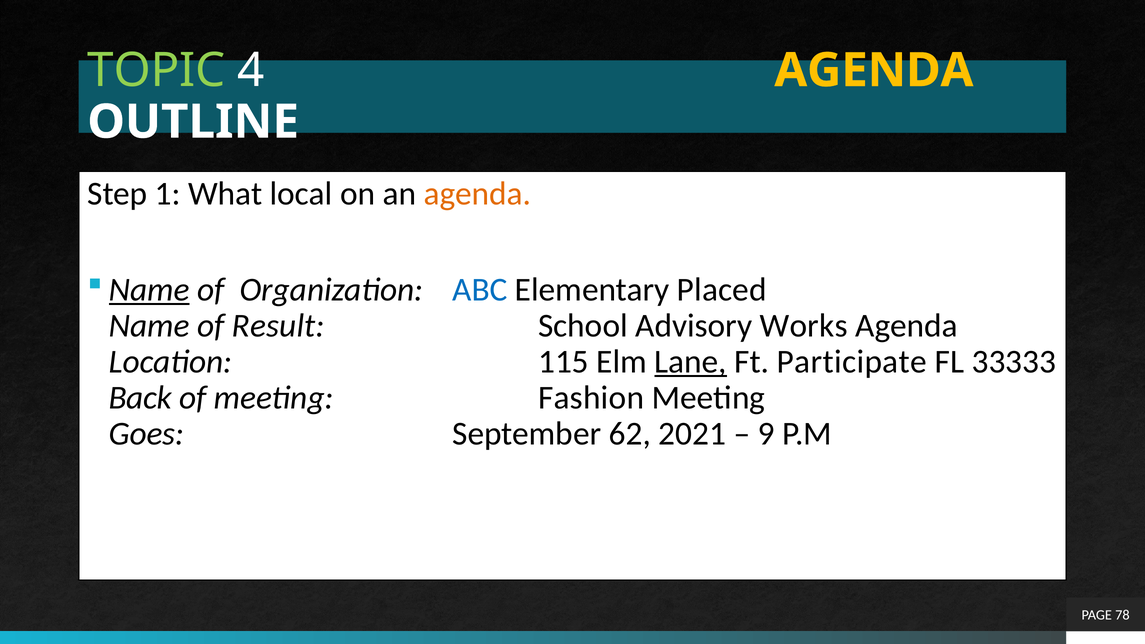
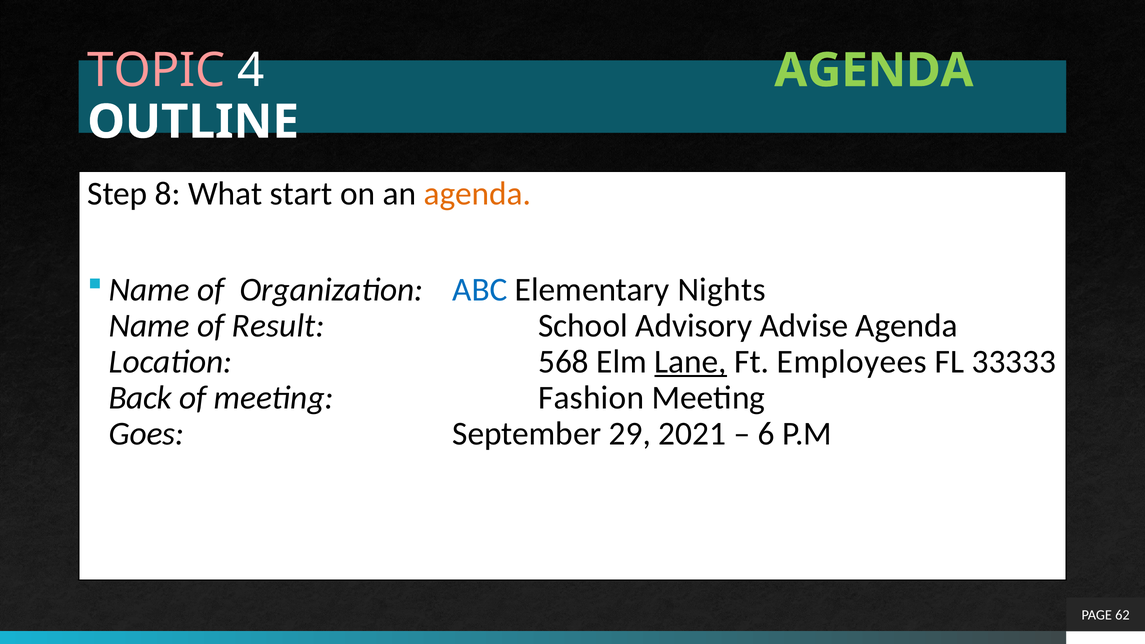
TOPIC colour: light green -> pink
AGENDA at (874, 70) colour: yellow -> light green
1: 1 -> 8
local: local -> start
Name at (149, 290) underline: present -> none
Placed: Placed -> Nights
Works: Works -> Advise
115: 115 -> 568
Participate: Participate -> Employees
62: 62 -> 29
9: 9 -> 6
78: 78 -> 62
